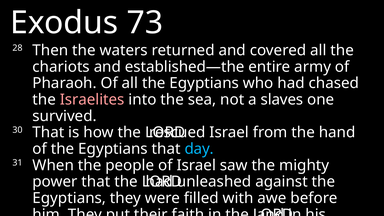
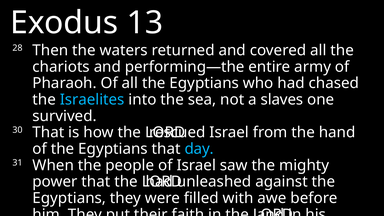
73: 73 -> 13
established—the: established—the -> performing—the
Israelites colour: pink -> light blue
